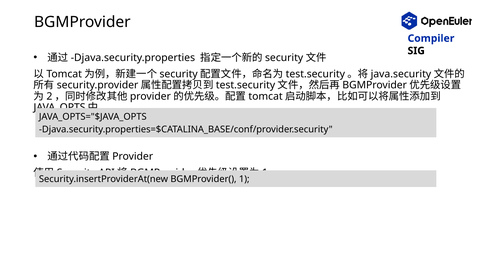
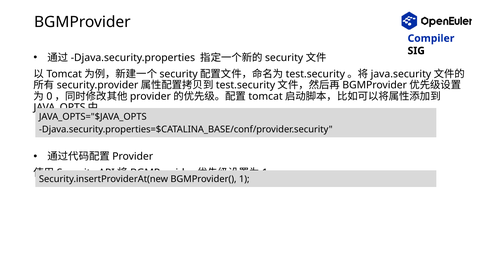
2: 2 -> 0
